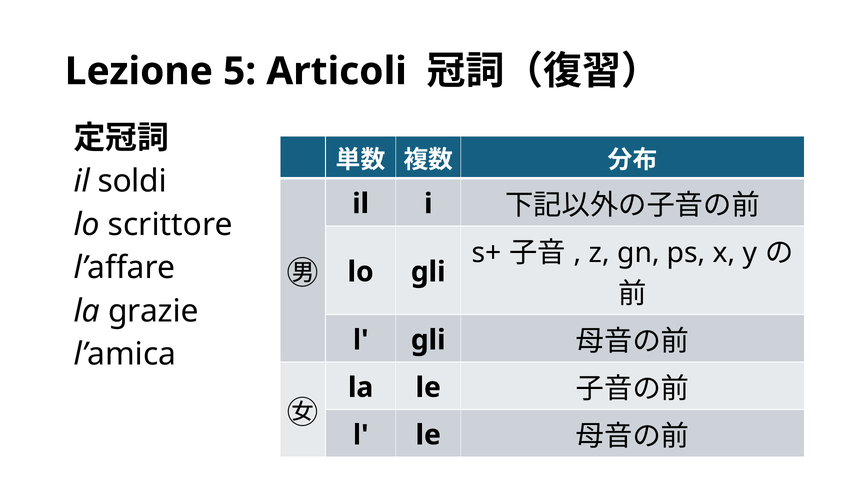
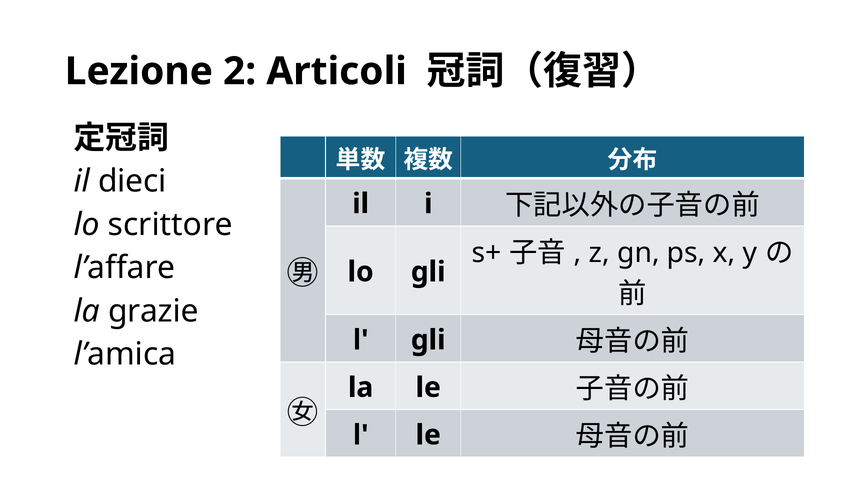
5: 5 -> 2
soldi: soldi -> dieci
